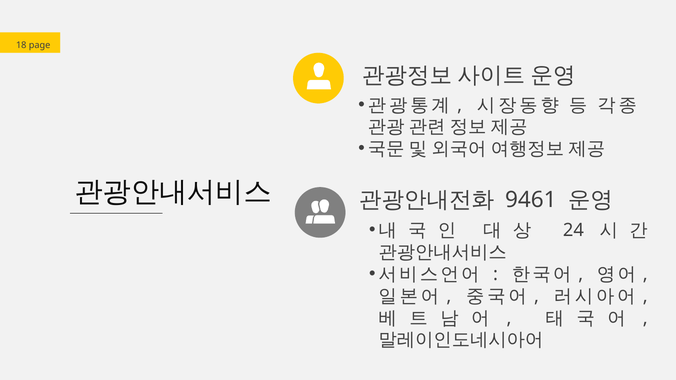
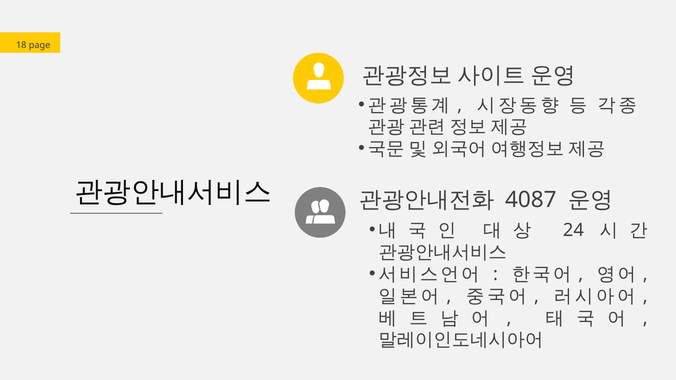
9461: 9461 -> 4087
